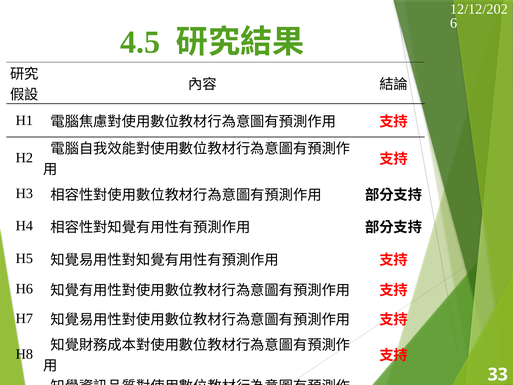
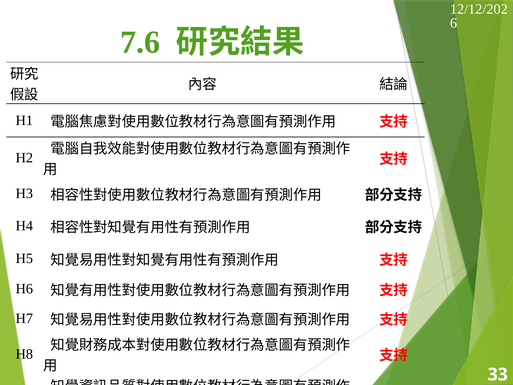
4.5: 4.5 -> 7.6
